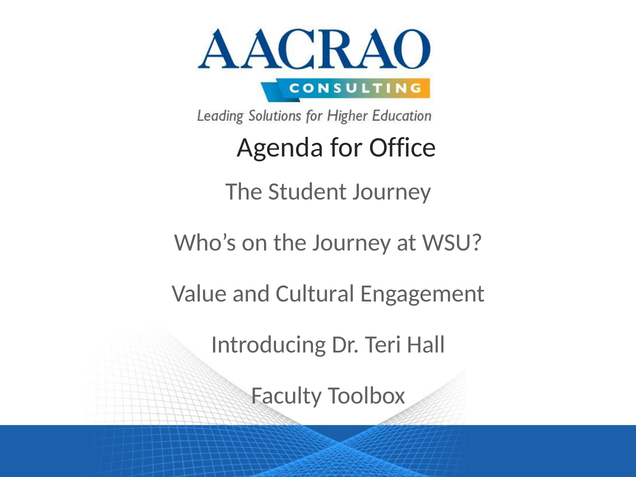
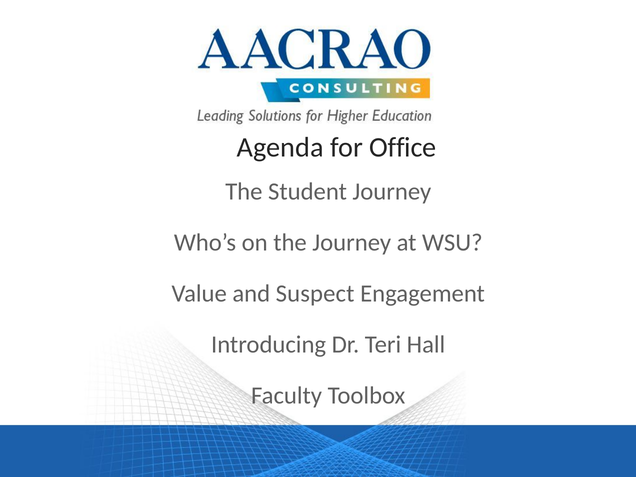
Cultural: Cultural -> Suspect
